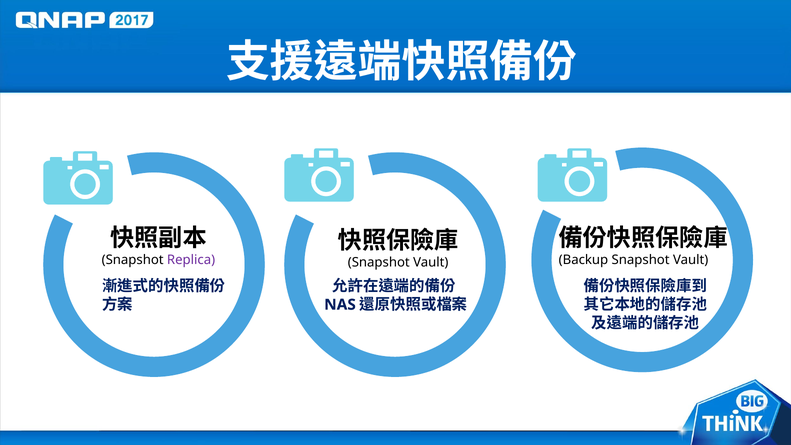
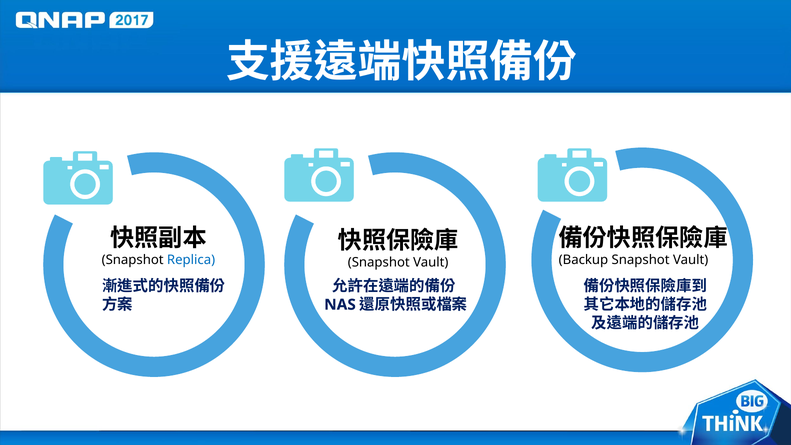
Replica colour: purple -> blue
